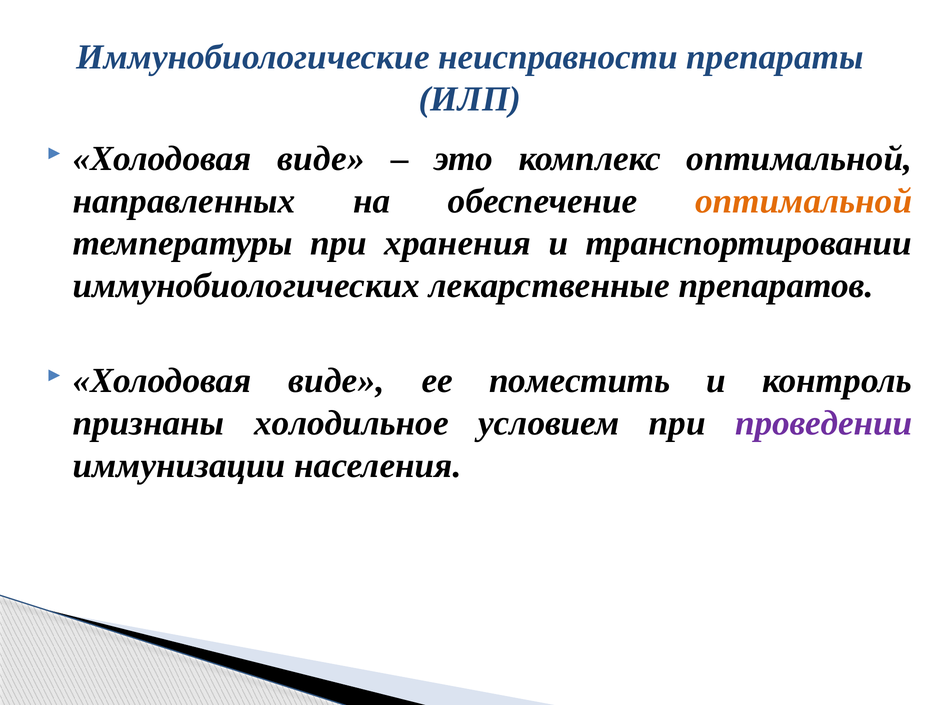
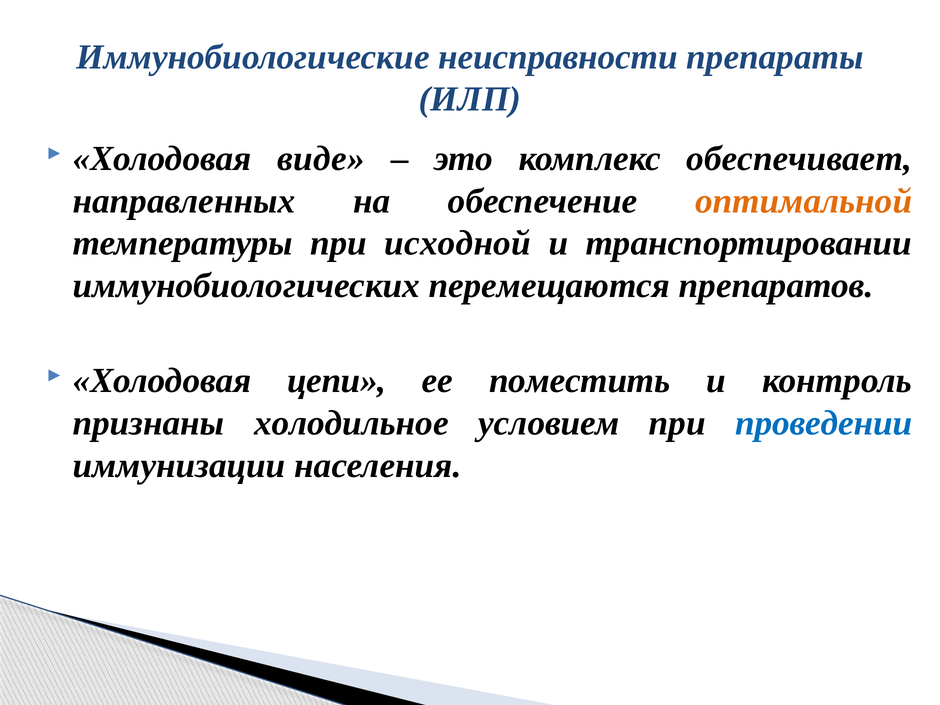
комплекс оптимальной: оптимальной -> обеспечивает
хранения: хранения -> исходной
лекарственные: лекарственные -> перемещаются
виде at (336, 381): виде -> цепи
проведении colour: purple -> blue
